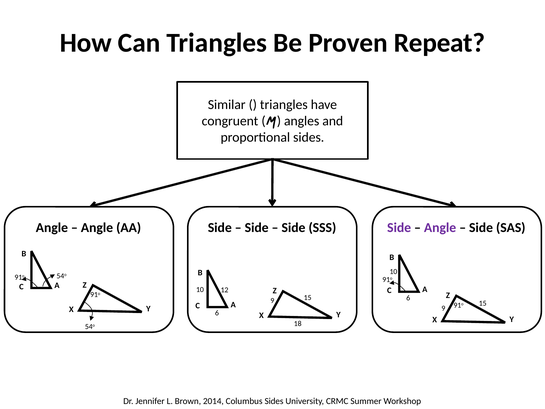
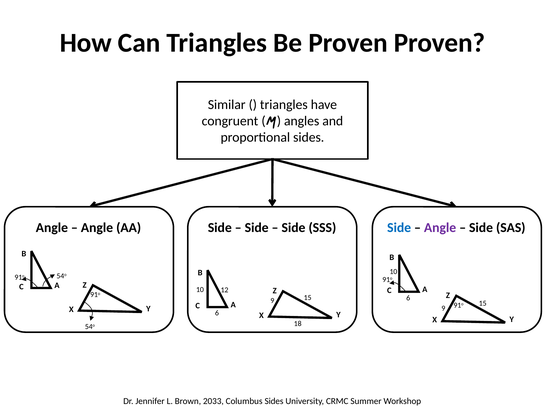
Proven Repeat: Repeat -> Proven
Side at (399, 228) colour: purple -> blue
2014: 2014 -> 2033
